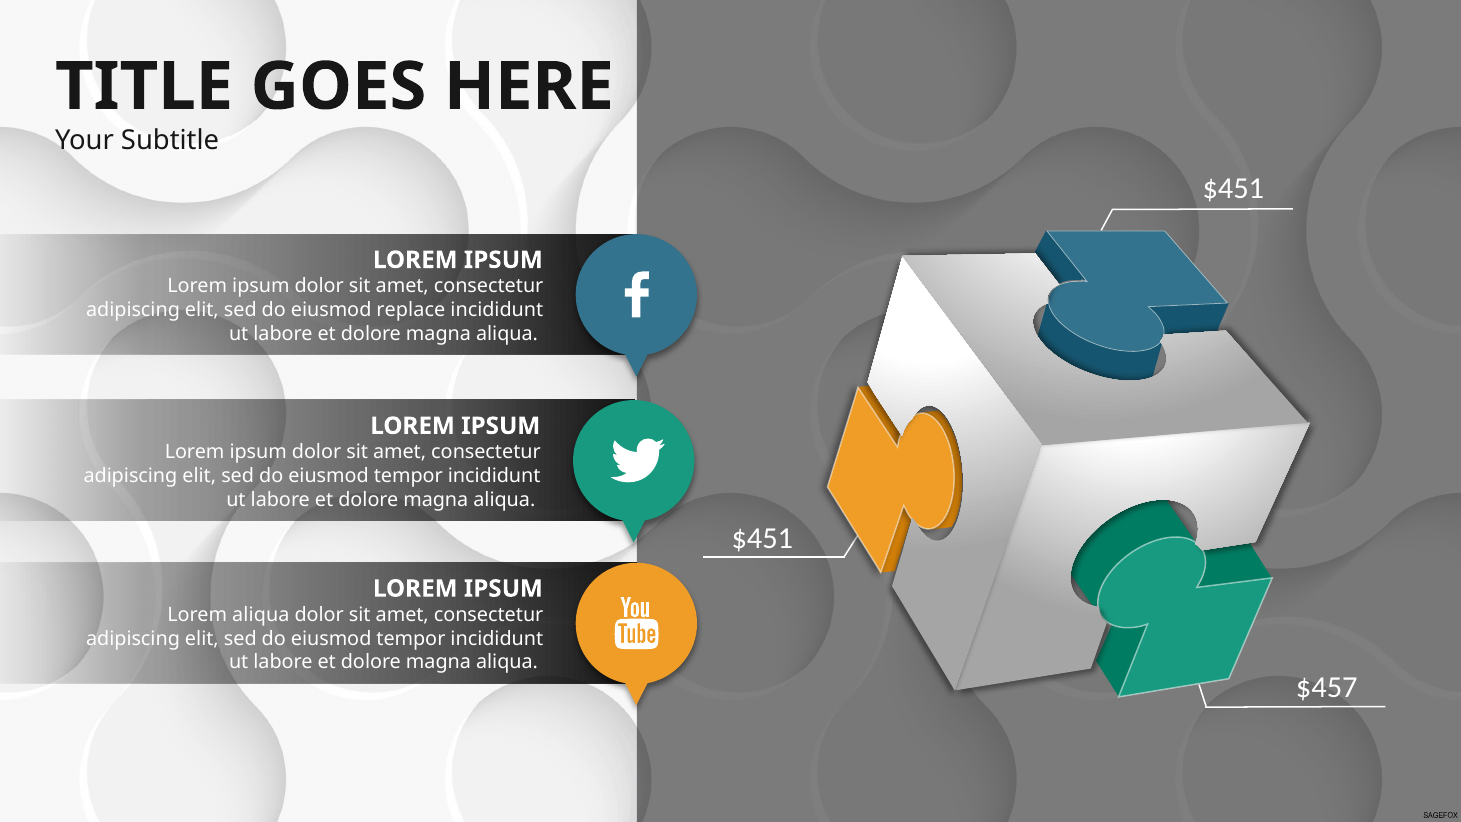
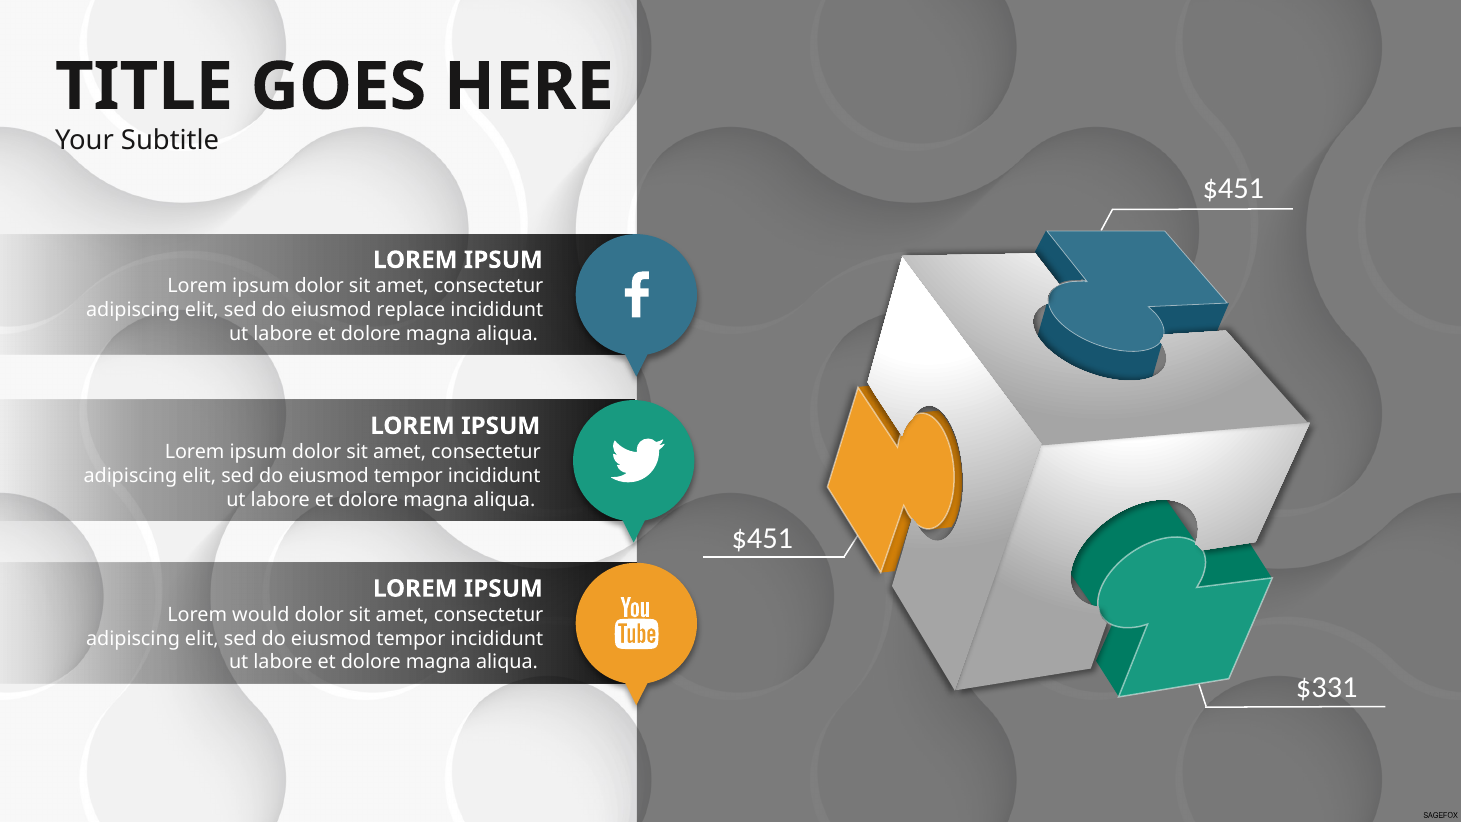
Lorem aliqua: aliqua -> would
$457: $457 -> $331
